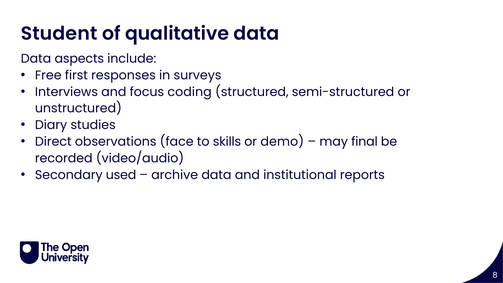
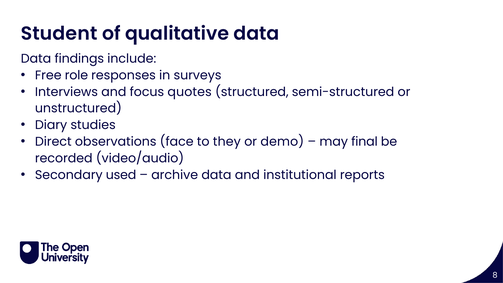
aspects: aspects -> findings
first: first -> role
coding: coding -> quotes
skills: skills -> they
